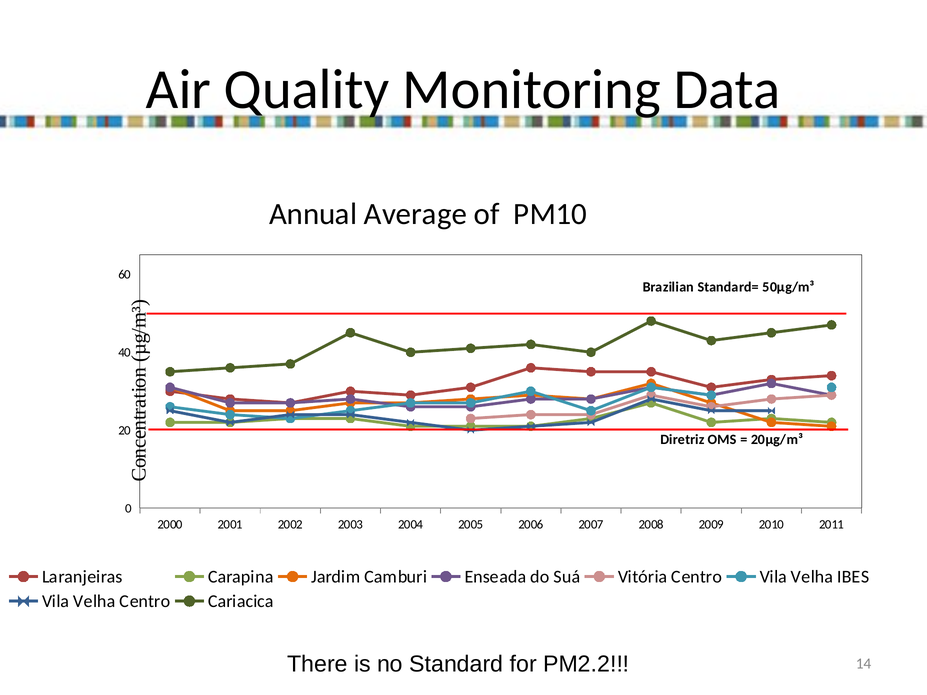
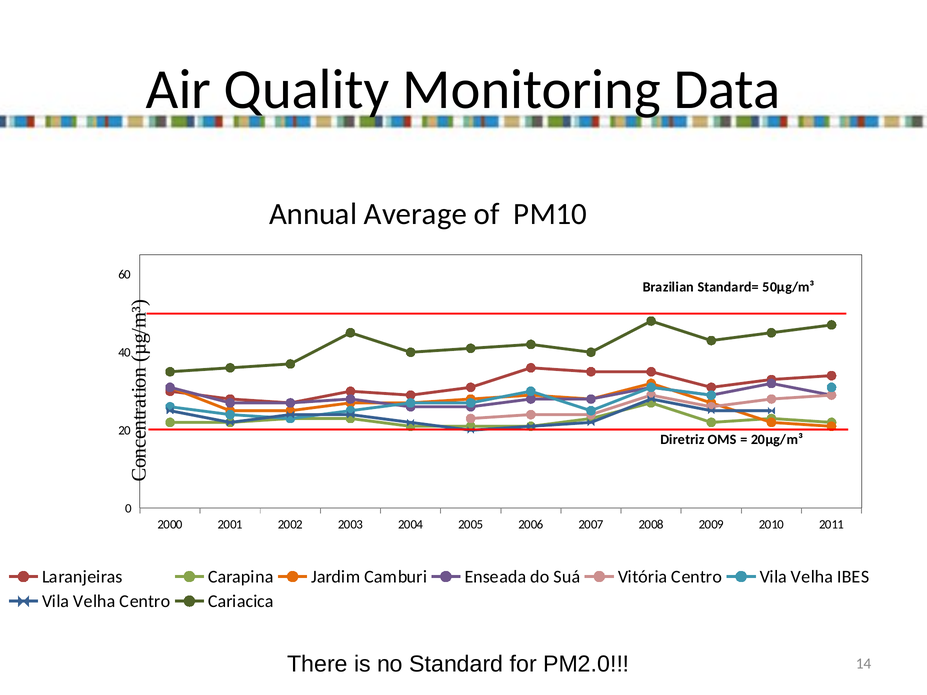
PM2.2: PM2.2 -> PM2.0
